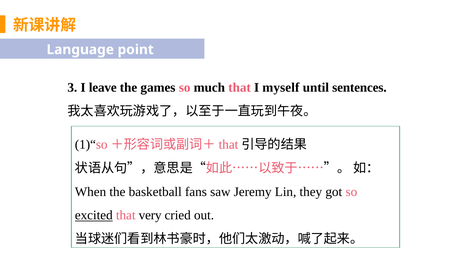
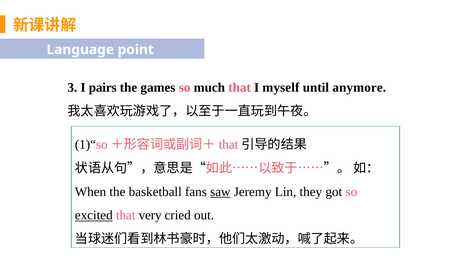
leave: leave -> pairs
sentences: sentences -> anymore
saw underline: none -> present
